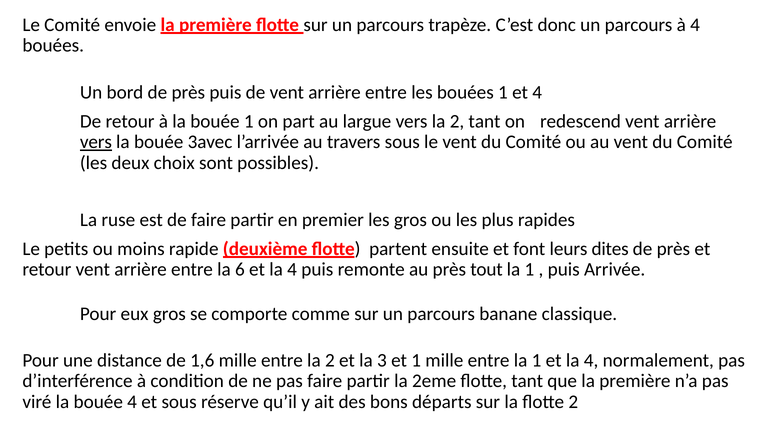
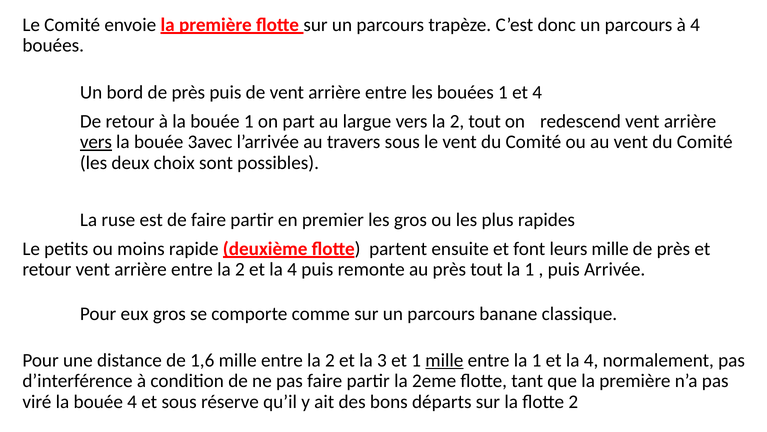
2 tant: tant -> tout
leurs dites: dites -> mille
arrière entre la 6: 6 -> 2
mille at (444, 360) underline: none -> present
